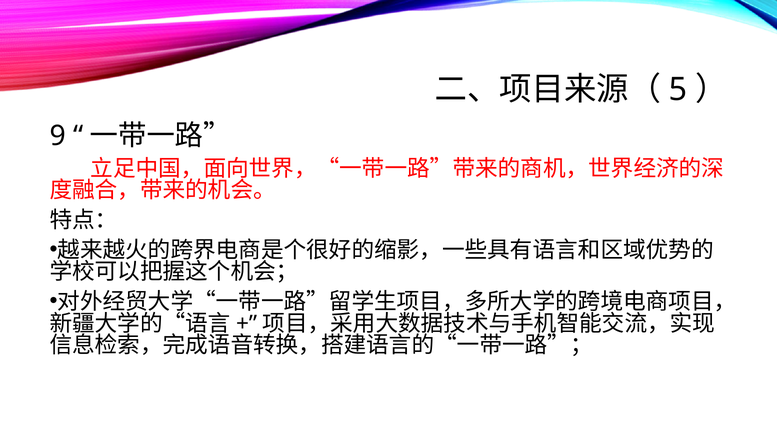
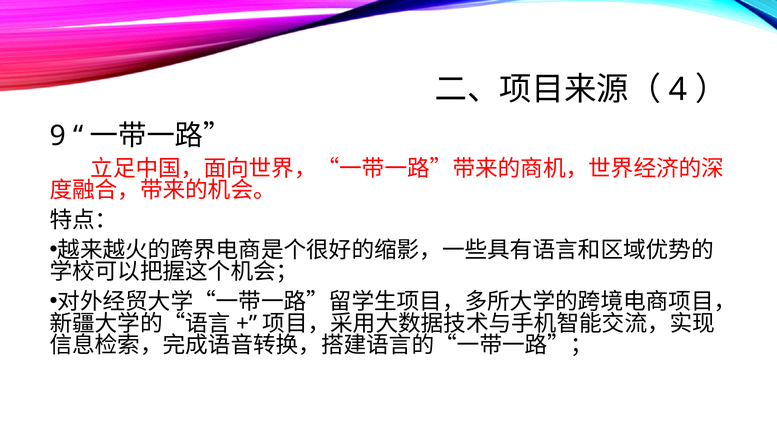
5: 5 -> 4
